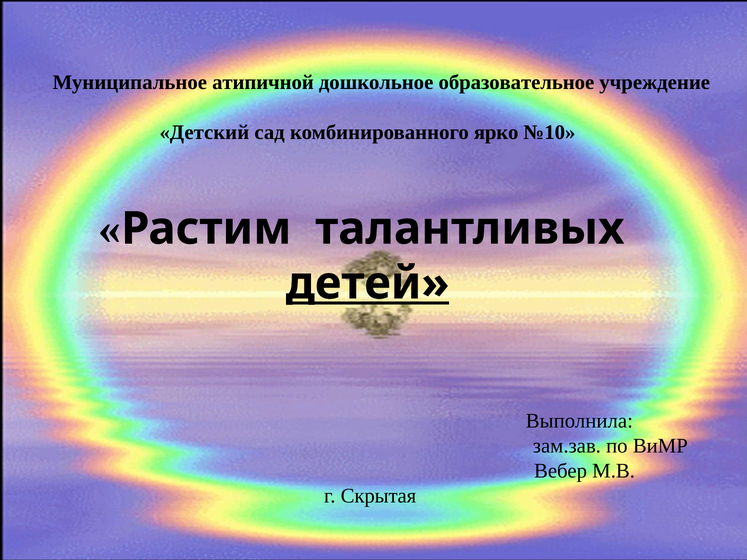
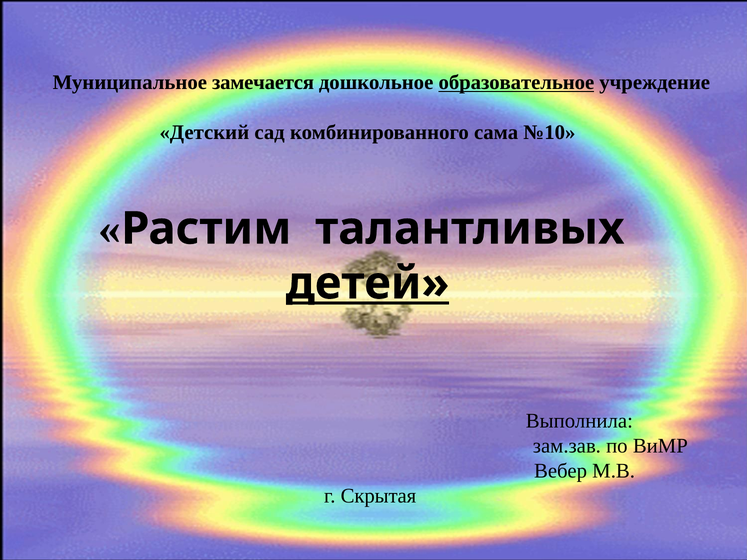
атипичной: атипичной -> замечается
образовательное underline: none -> present
ярко: ярко -> сама
